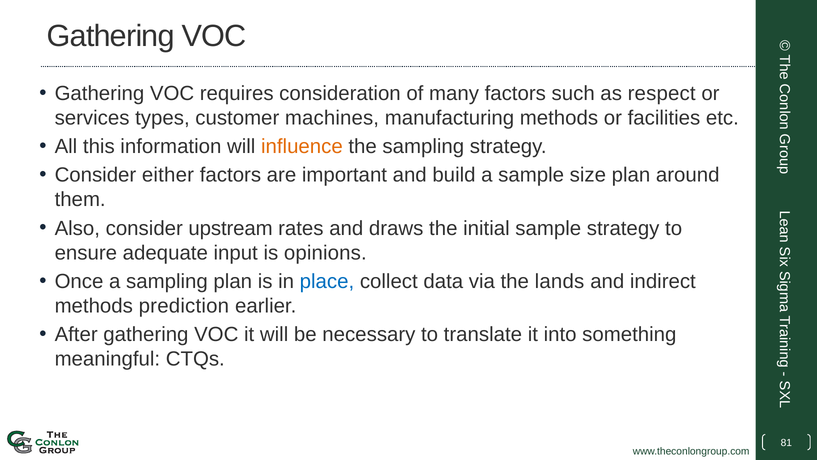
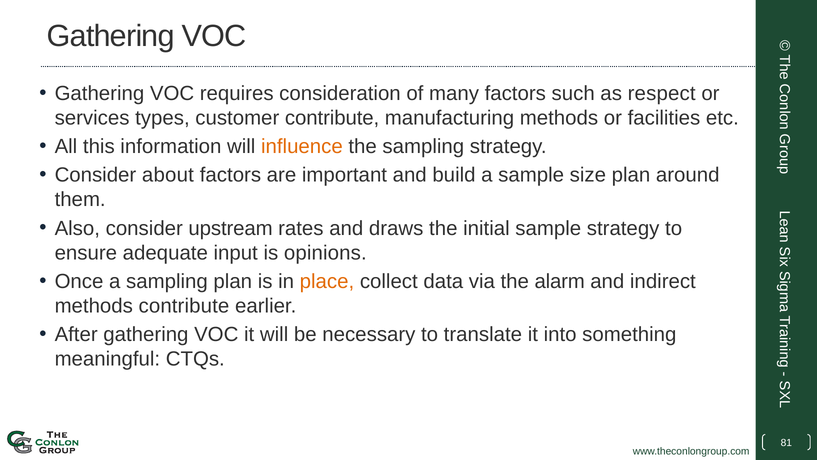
customer machines: machines -> contribute
either: either -> about
place colour: blue -> orange
lands: lands -> alarm
methods prediction: prediction -> contribute
